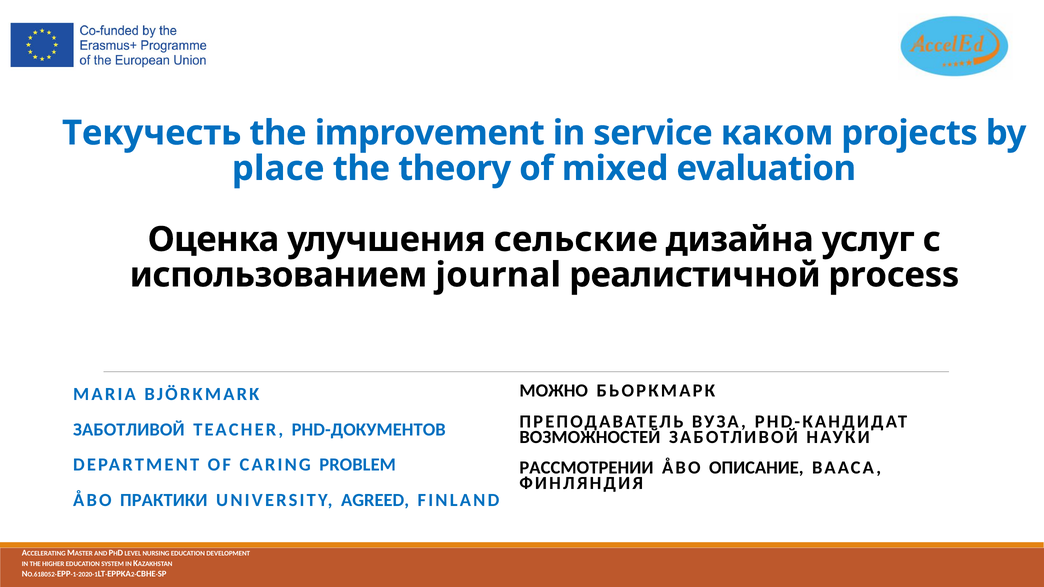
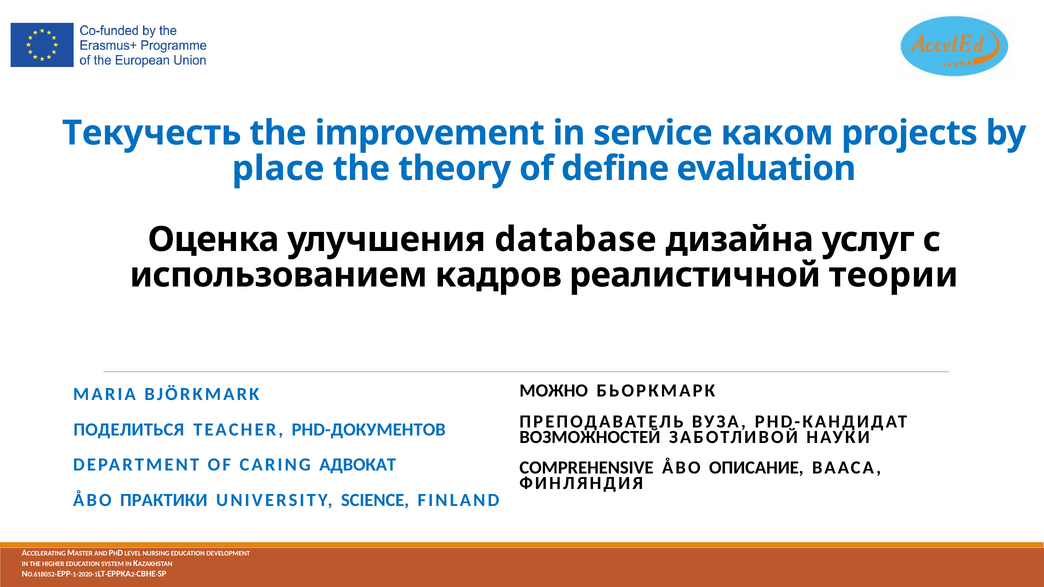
mixed: mixed -> define
сельские: сельские -> database
journal: journal -> кадров
process: process -> теории
ЗАБОТЛИВОЙ at (129, 430): ЗАБОТЛИВОЙ -> ПОДЕЛИТЬСЯ
PROBLEM: PROBLEM -> АДВОКАТ
РАССМОТРЕНИИ: РАССМОТРЕНИИ -> COMPREHENSIVE
AGREED: AGREED -> SCIENCE
